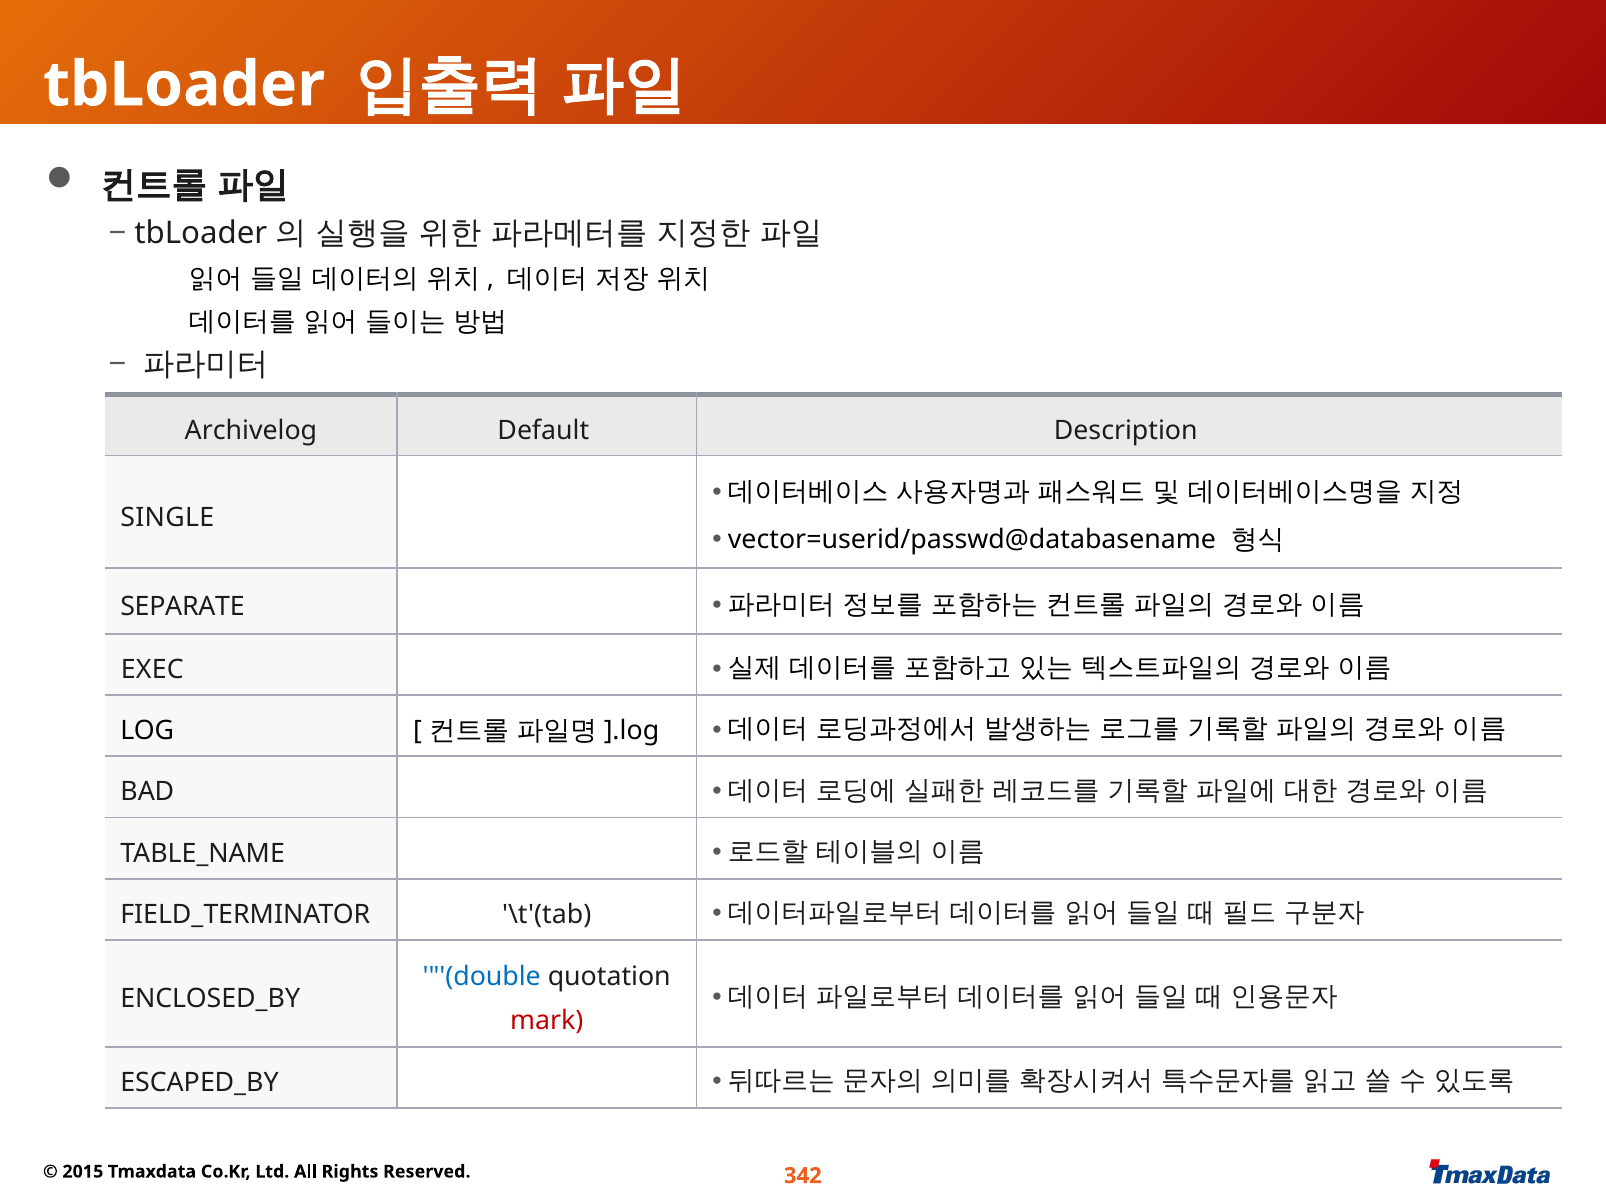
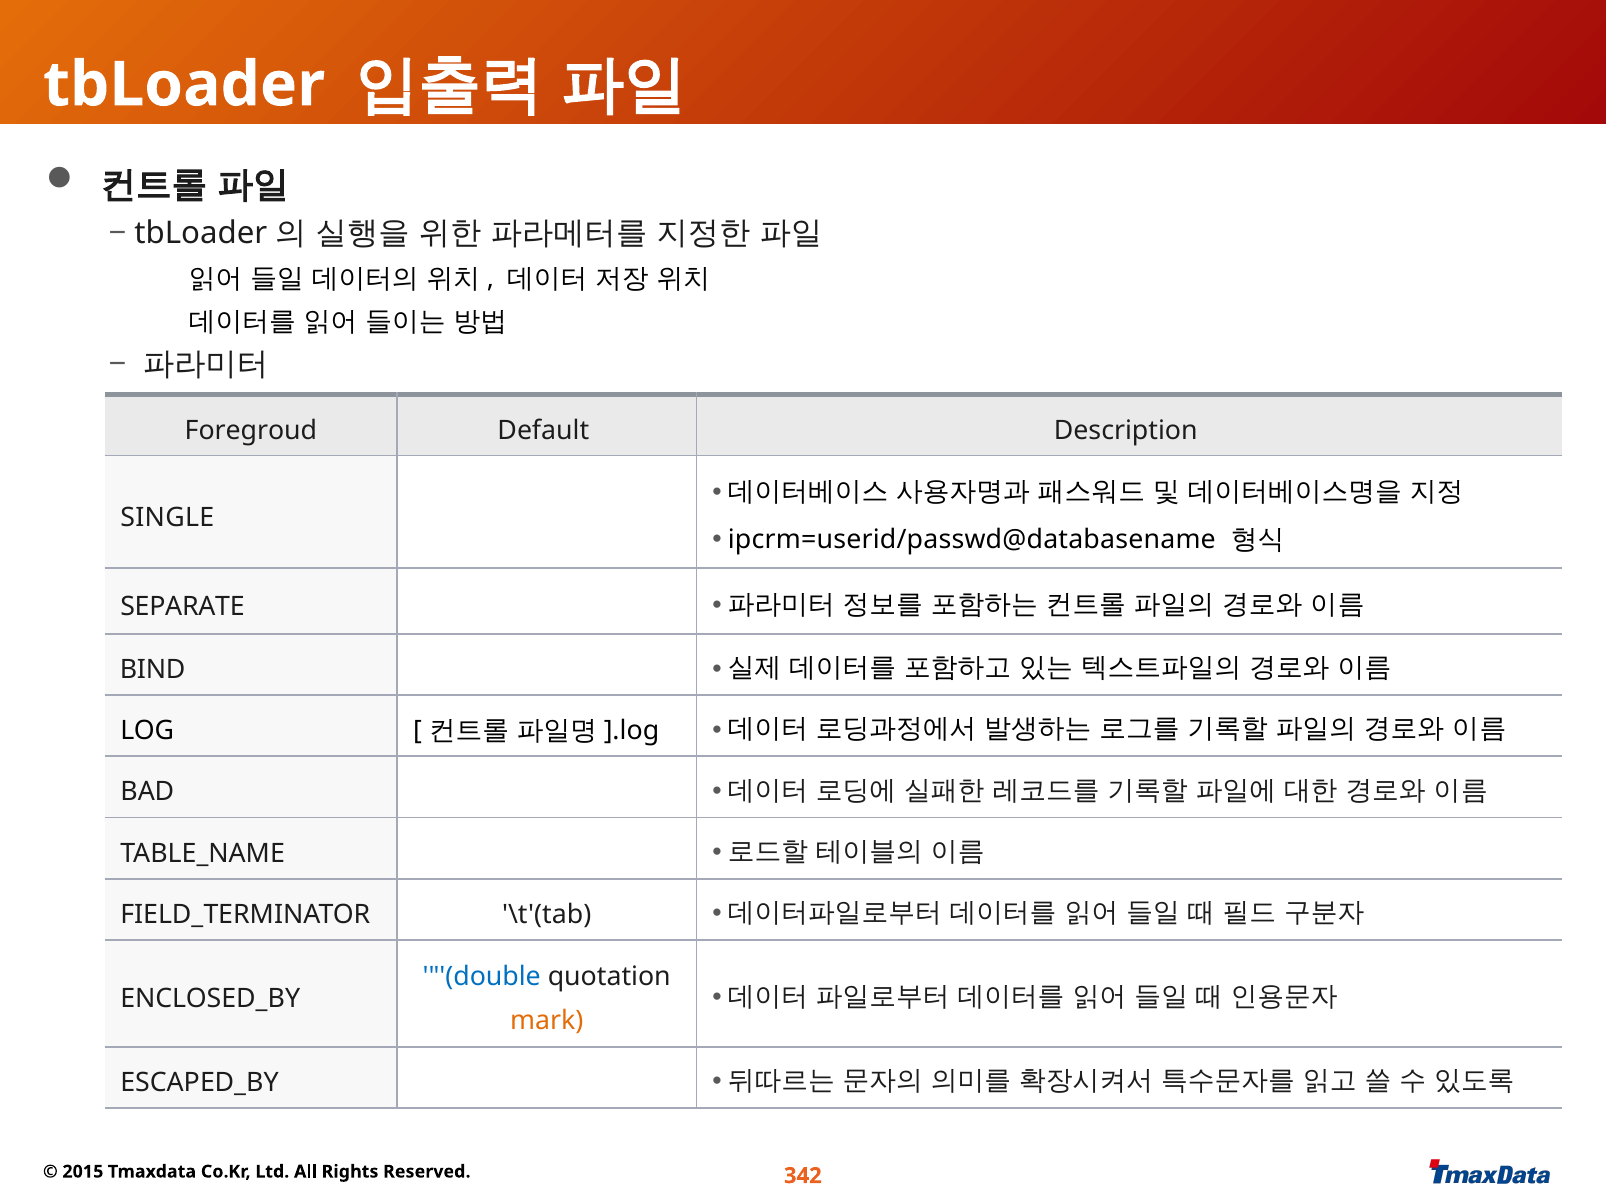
Archivelog: Archivelog -> Foregroud
vector=userid/passwd@databasename: vector=userid/passwd@databasename -> ipcrm=userid/passwd@databasename
EXEC: EXEC -> BIND
mark colour: red -> orange
